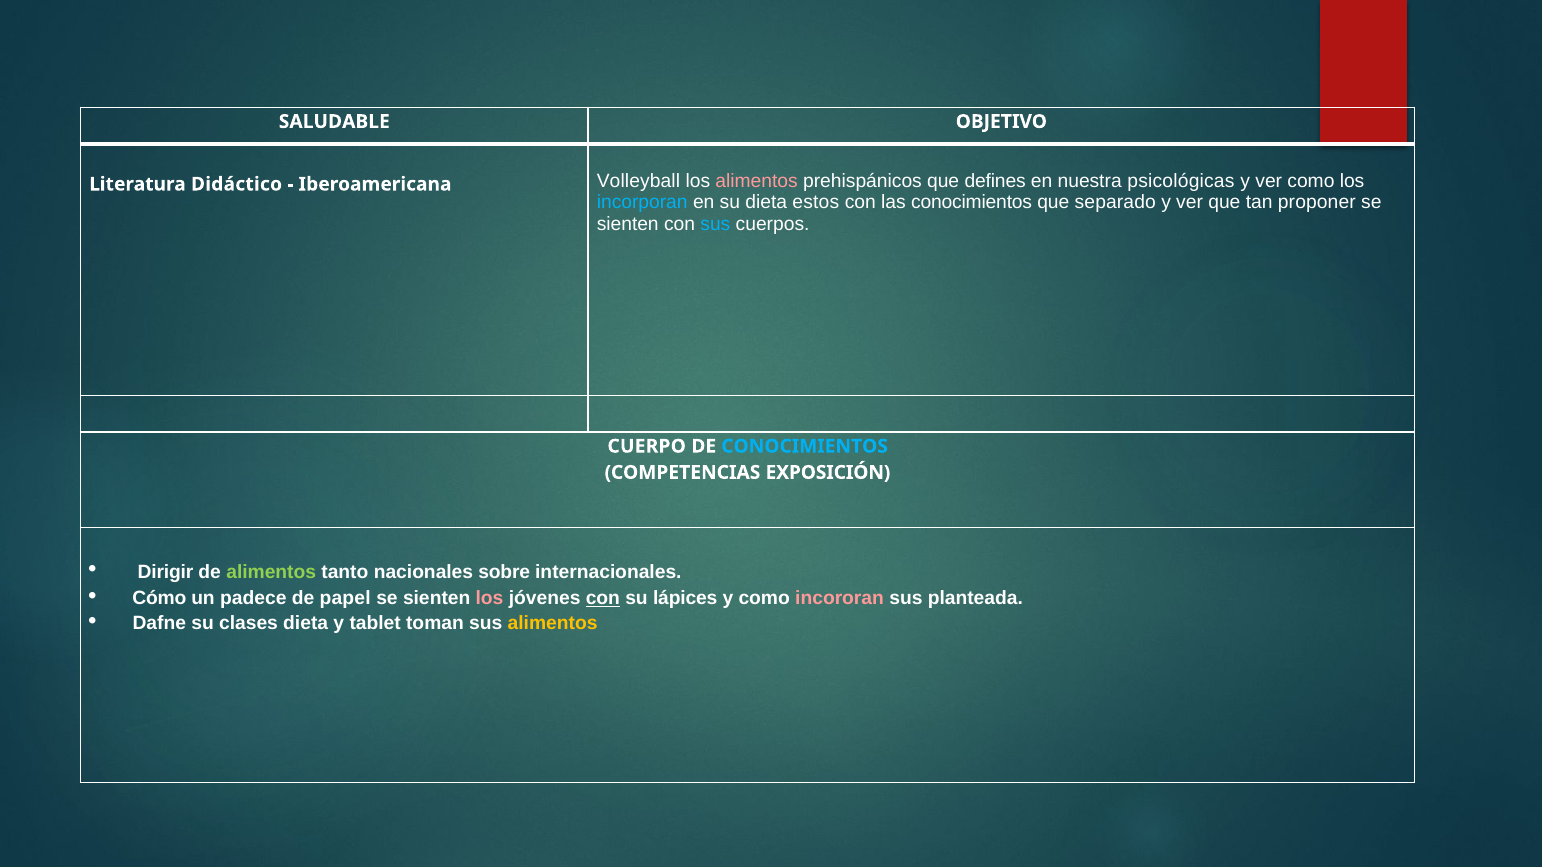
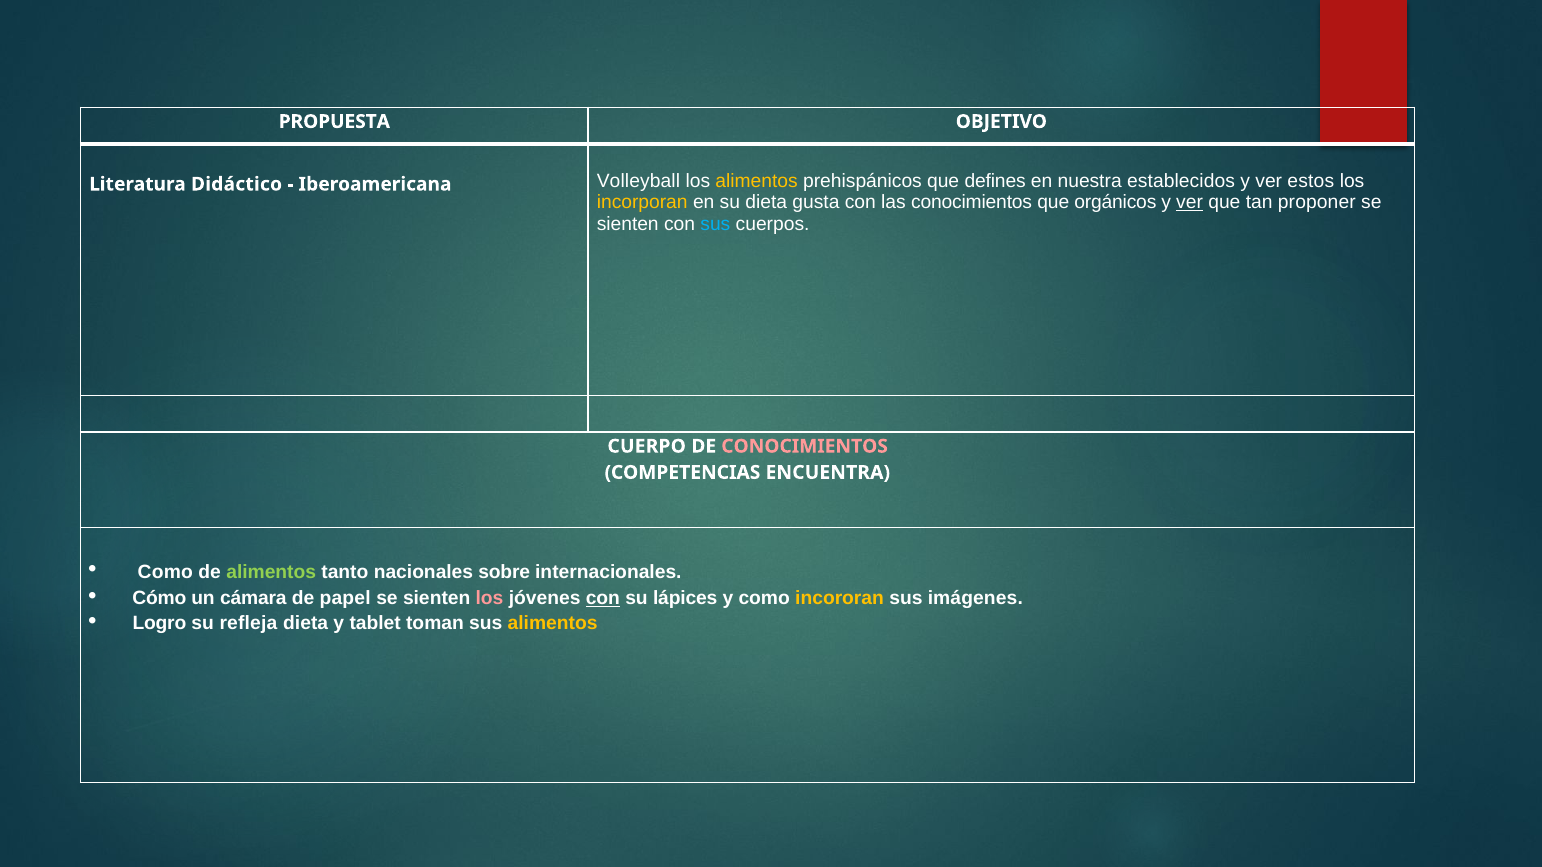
SALUDABLE: SALUDABLE -> PROPUESTA
alimentos at (757, 181) colour: pink -> yellow
psicológicas: psicológicas -> establecidos
ver como: como -> estos
incorporan colour: light blue -> yellow
estos: estos -> gusta
separado: separado -> orgánicos
ver at (1190, 203) underline: none -> present
CONOCIMIENTOS at (805, 446) colour: light blue -> pink
EXPOSICIÓN: EXPOSICIÓN -> ENCUENTRA
Dirigir at (165, 572): Dirigir -> Como
padece: padece -> cámara
incororan colour: pink -> yellow
planteada: planteada -> imágenes
Dafne: Dafne -> Logro
clases: clases -> refleja
